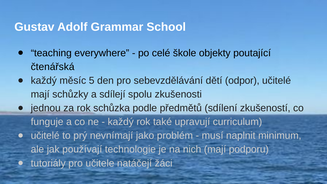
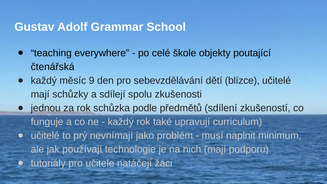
5: 5 -> 9
odpor: odpor -> blízce
